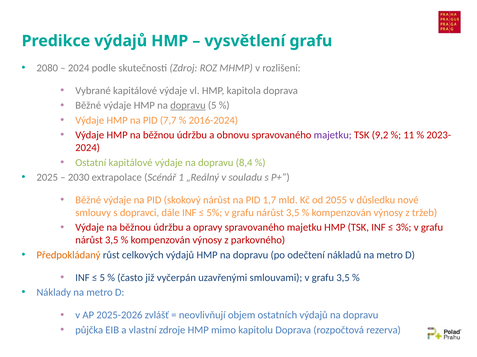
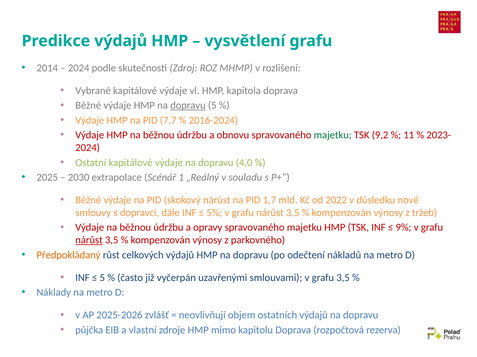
2080: 2080 -> 2014
majetku at (333, 135) colour: purple -> green
8,4: 8,4 -> 4,0
2055: 2055 -> 2022
3%: 3% -> 9%
nárůst at (89, 241) underline: none -> present
